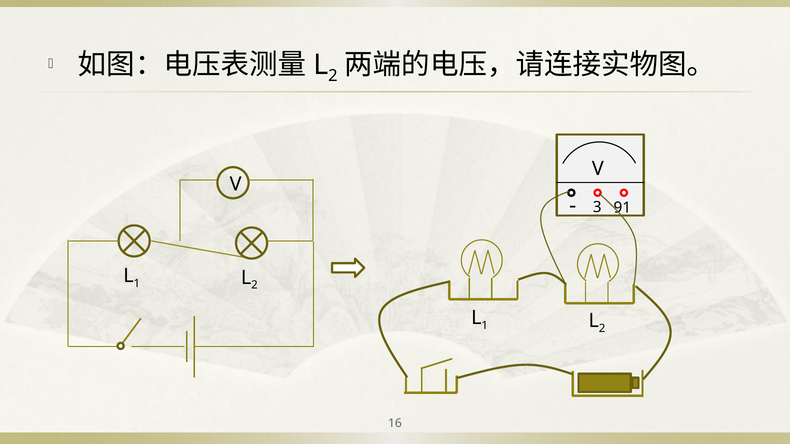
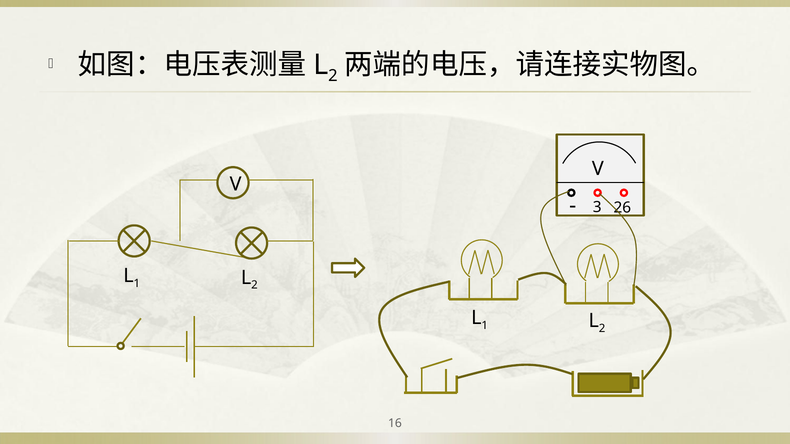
91: 91 -> 26
